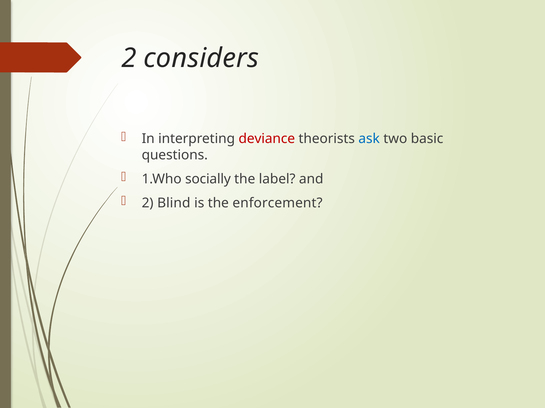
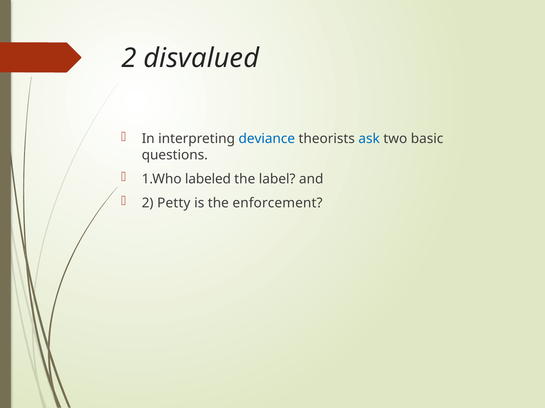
considers: considers -> disvalued
deviance colour: red -> blue
socially: socially -> labeled
Blind: Blind -> Petty
